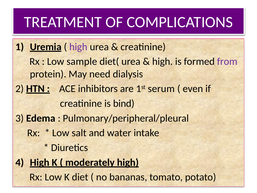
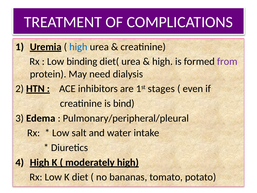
high at (78, 47) colour: purple -> blue
sample: sample -> binding
serum: serum -> stages
